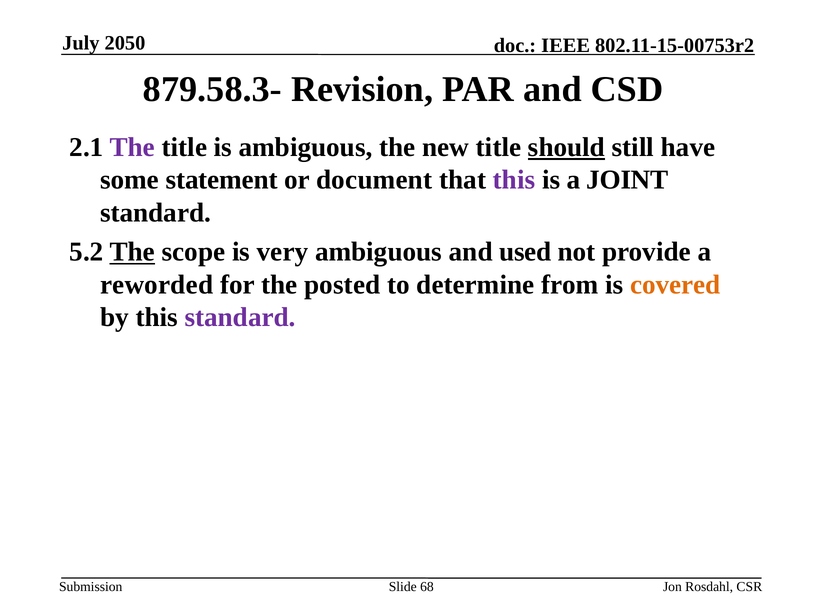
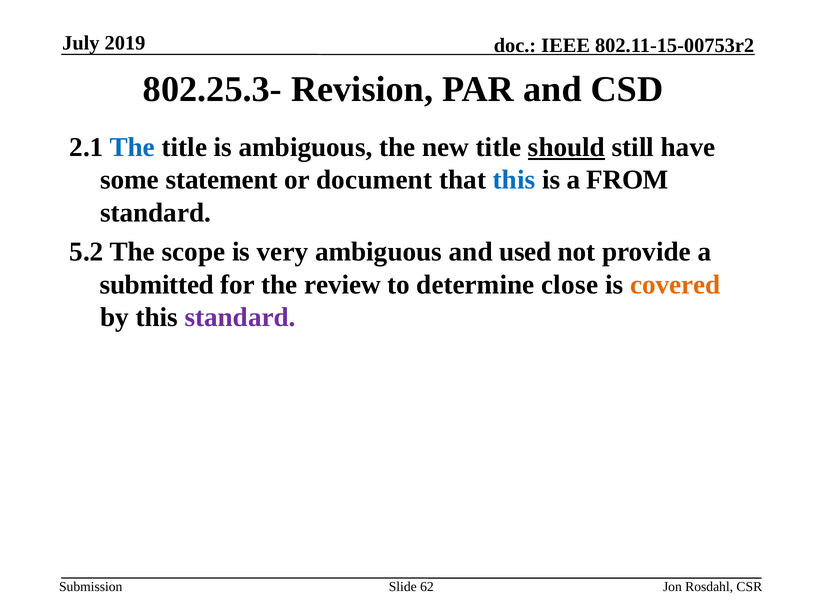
2050: 2050 -> 2019
879.58.3-: 879.58.3- -> 802.25.3-
The at (132, 147) colour: purple -> blue
this at (514, 180) colour: purple -> blue
JOINT: JOINT -> FROM
The at (132, 252) underline: present -> none
reworded: reworded -> submitted
posted: posted -> review
from: from -> close
68: 68 -> 62
